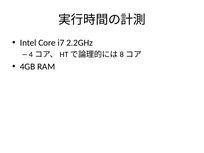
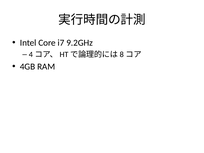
2.2GHz: 2.2GHz -> 9.2GHz
